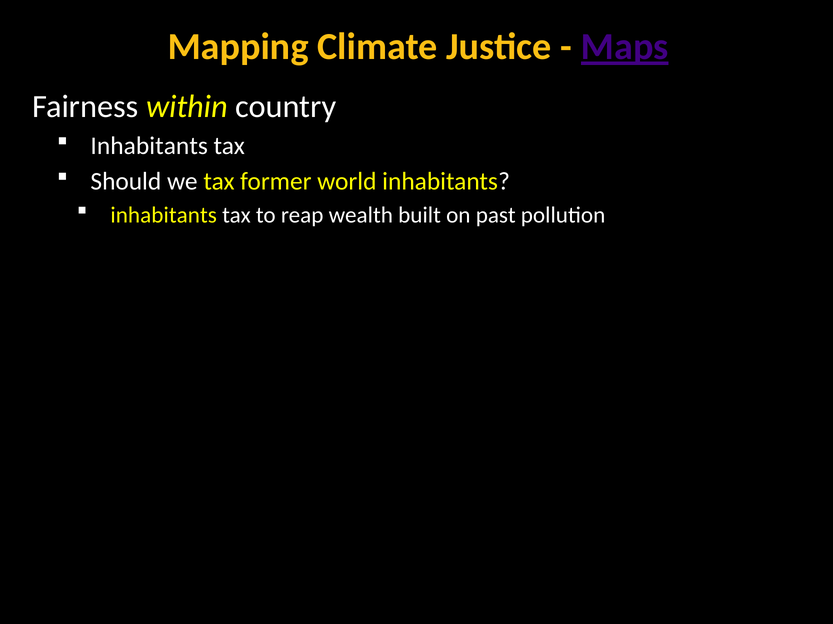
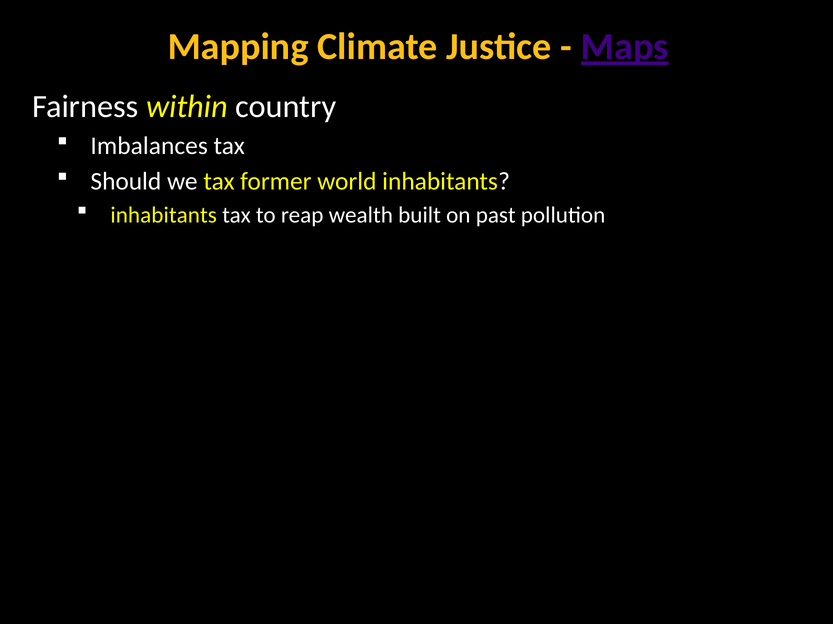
Inhabitants at (149, 146): Inhabitants -> Imbalances
